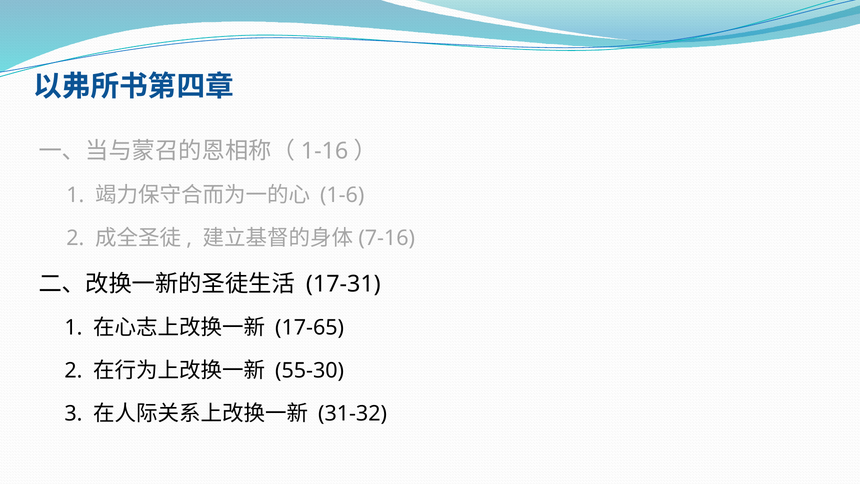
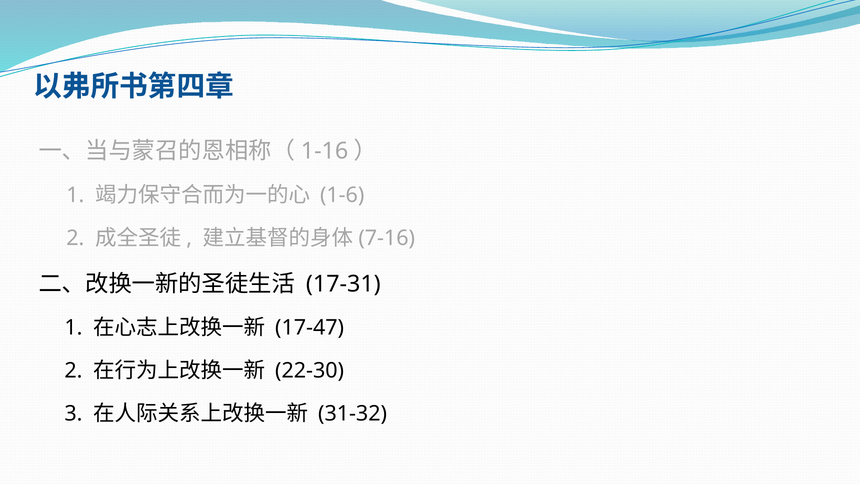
17-65: 17-65 -> 17-47
55-30: 55-30 -> 22-30
